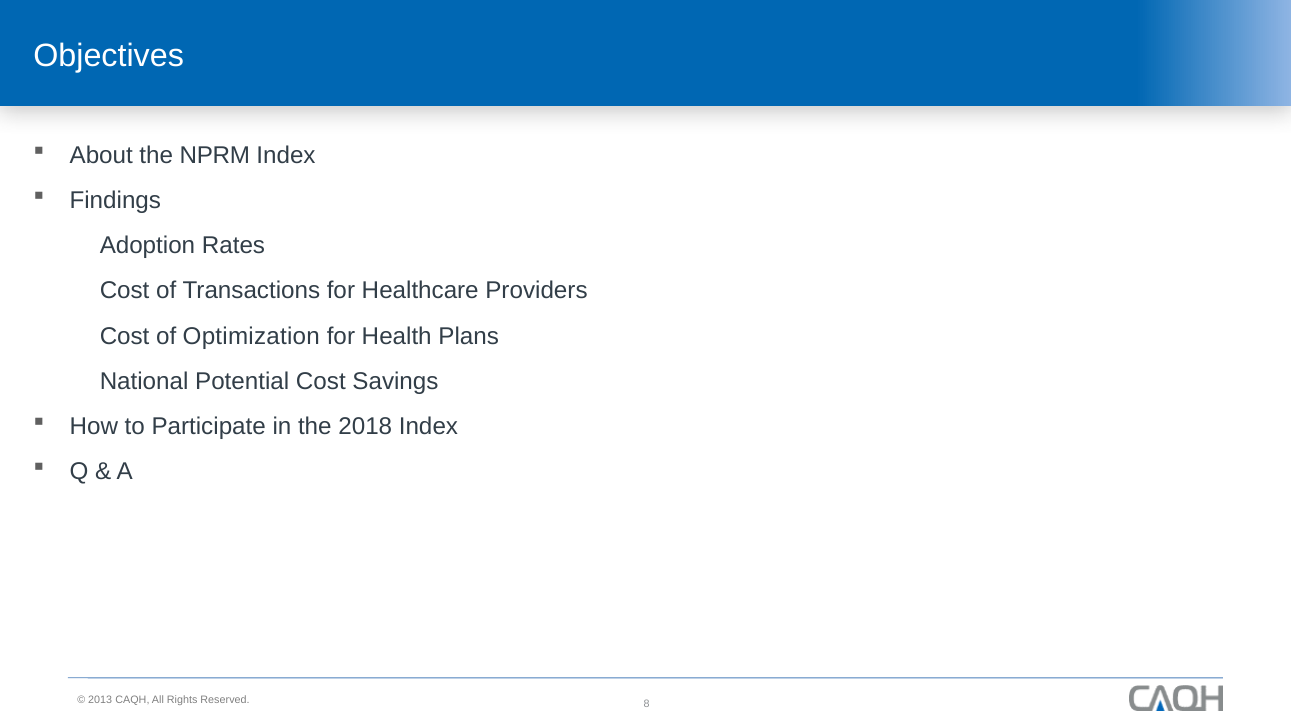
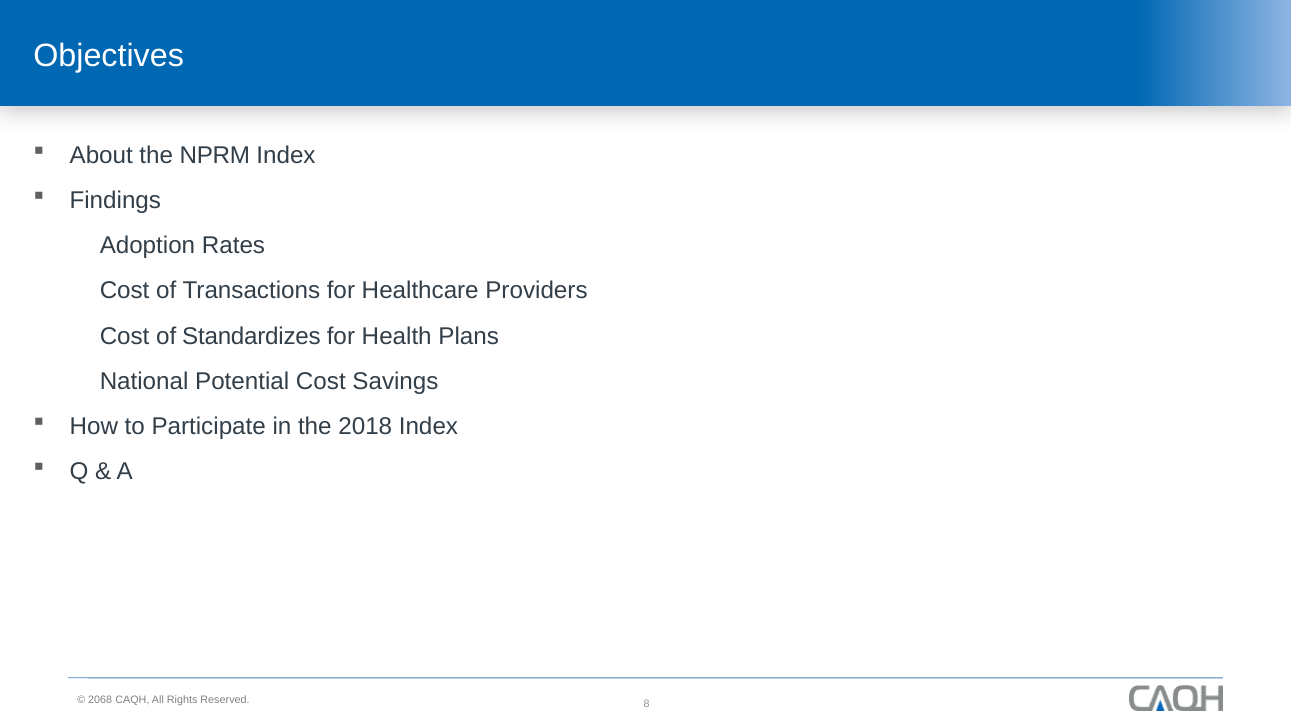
Optimization: Optimization -> Standardizes
2013: 2013 -> 2068
